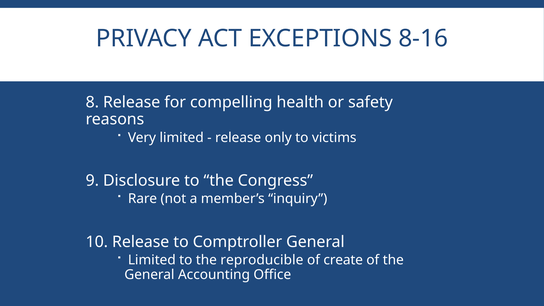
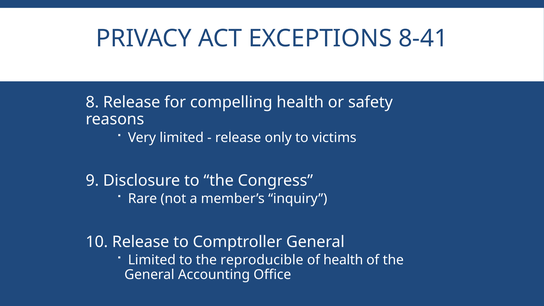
8-16: 8-16 -> 8-41
of create: create -> health
